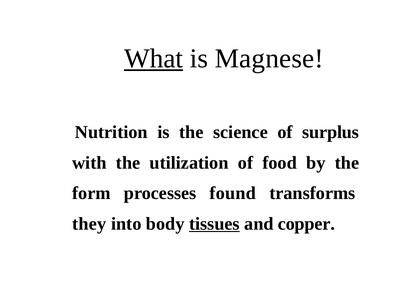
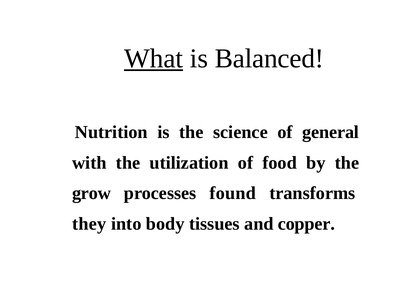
Magnese: Magnese -> Balanced
surplus: surplus -> general
form: form -> grow
tissues underline: present -> none
